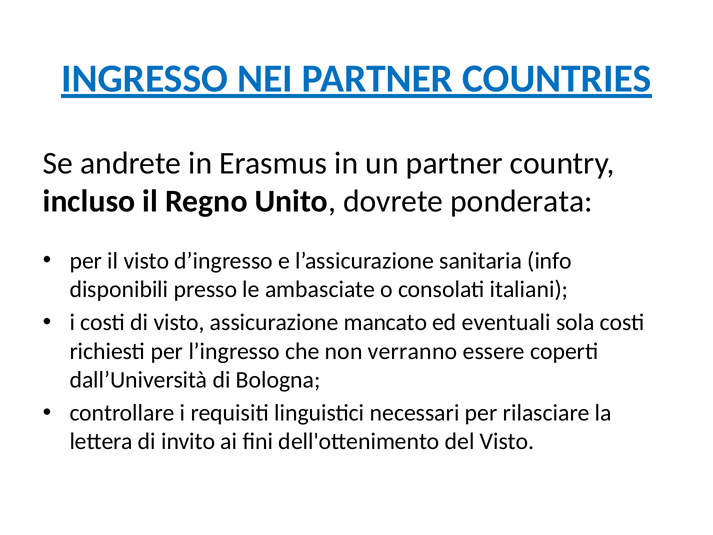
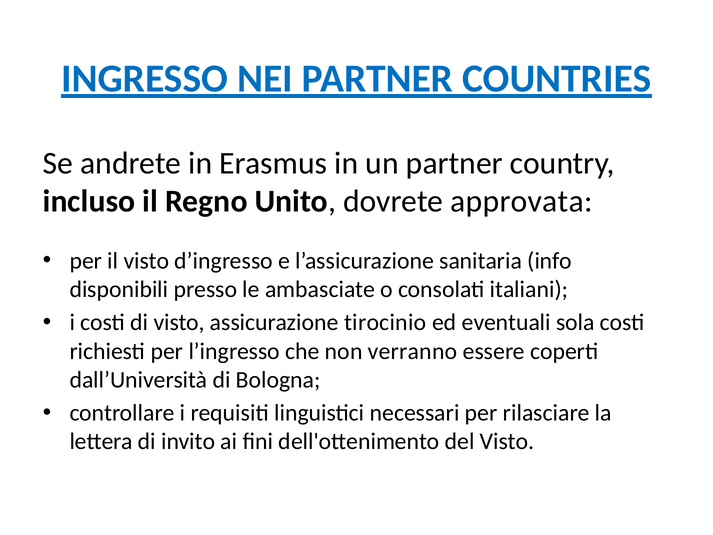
ponderata: ponderata -> approvata
mancato: mancato -> tirocinio
